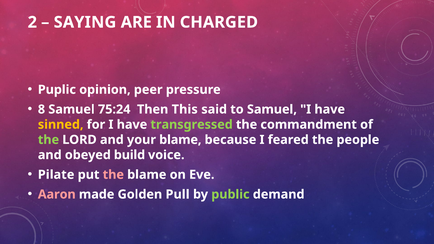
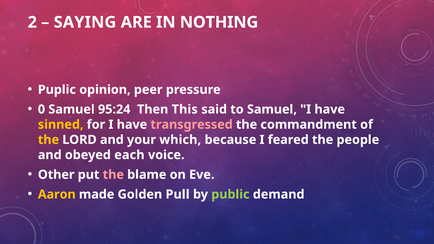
CHARGED: CHARGED -> NOTHING
8: 8 -> 0
75:24: 75:24 -> 95:24
transgressed colour: light green -> pink
the at (48, 140) colour: light green -> yellow
your blame: blame -> which
build: build -> each
Pilate: Pilate -> Other
Aaron colour: pink -> yellow
